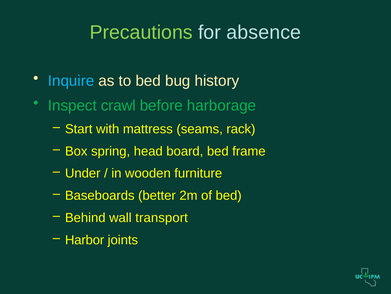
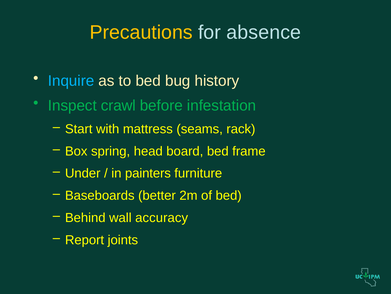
Precautions colour: light green -> yellow
harborage: harborage -> infestation
wooden: wooden -> painters
transport: transport -> accuracy
Harbor: Harbor -> Report
